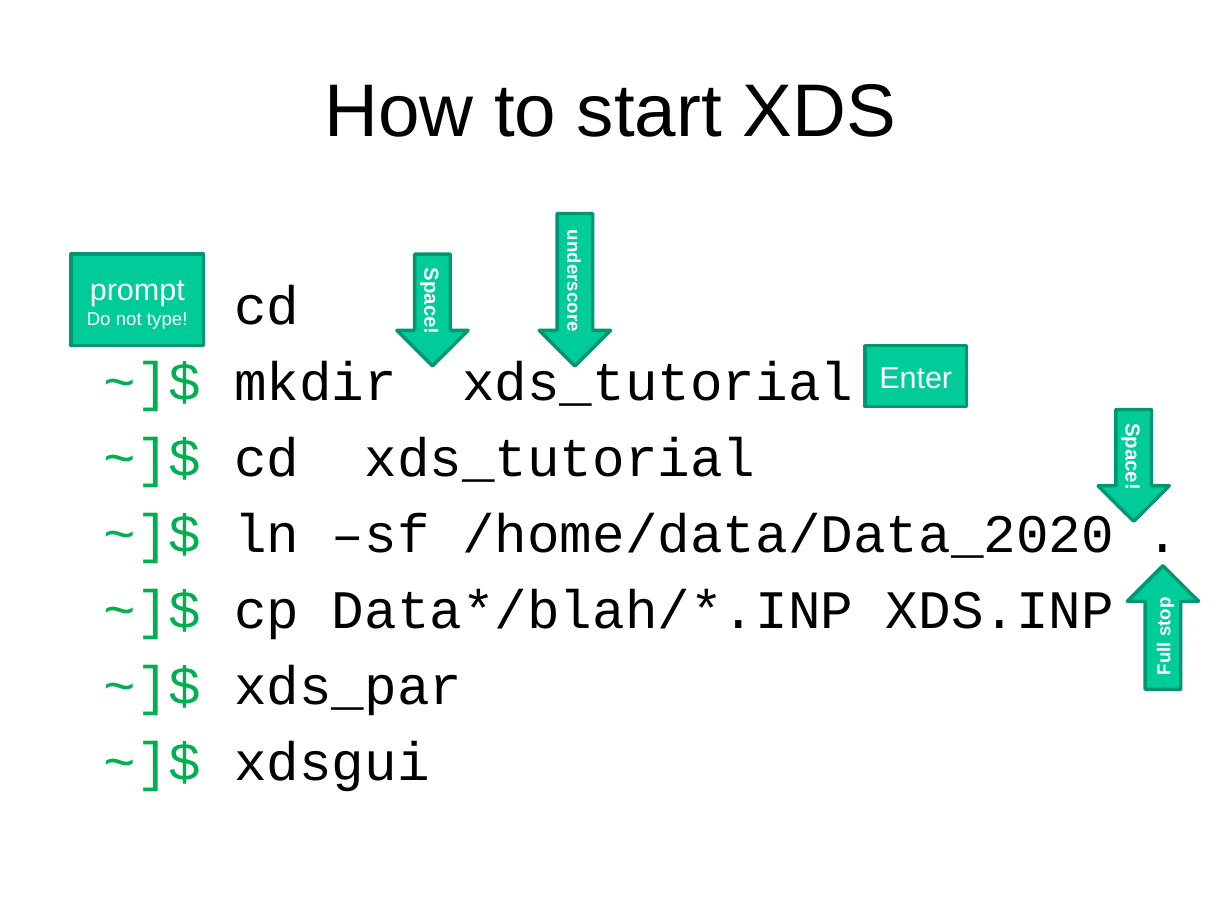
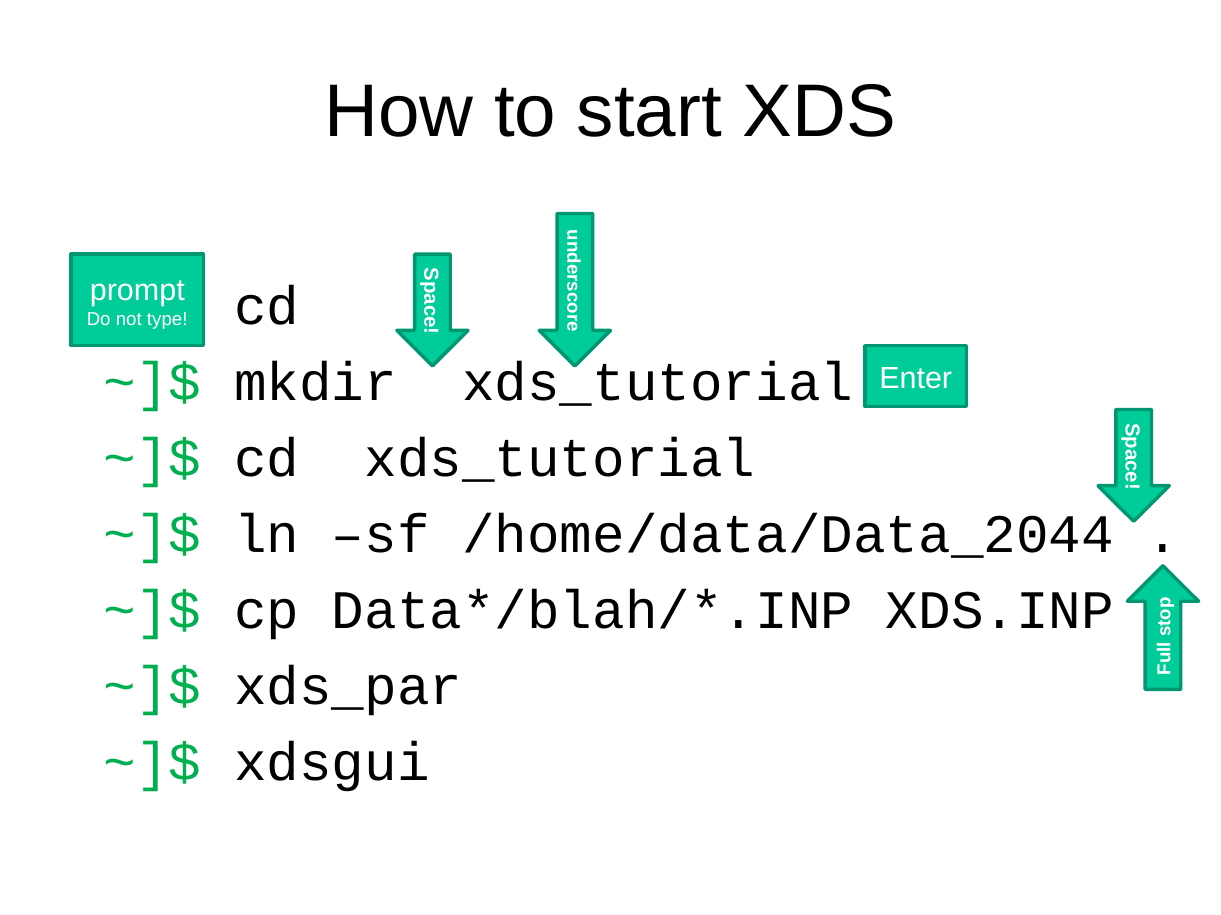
/home/data/Data_2020: /home/data/Data_2020 -> /home/data/Data_2044
